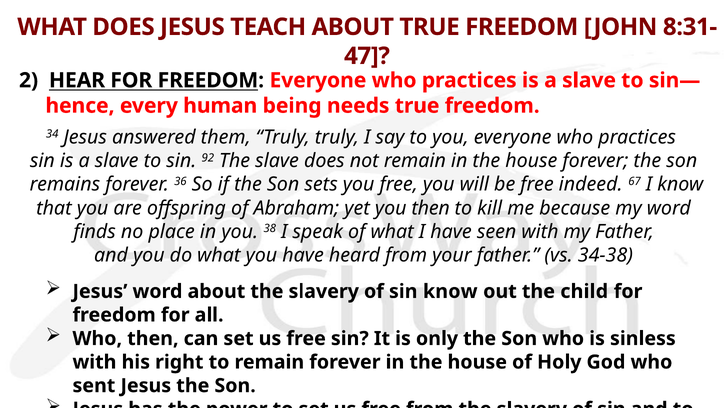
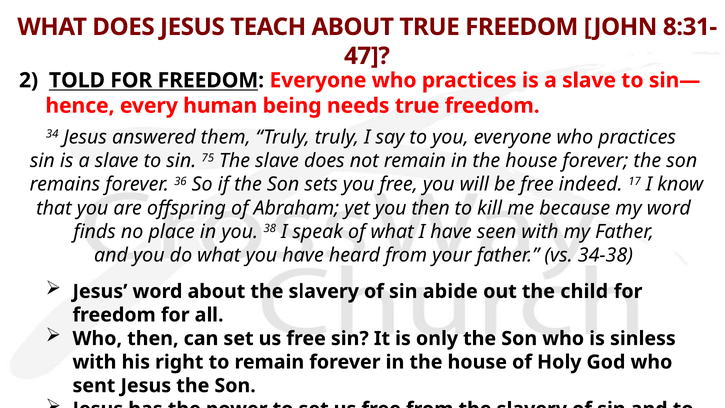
HEAR: HEAR -> TOLD
92: 92 -> 75
67: 67 -> 17
sin know: know -> abide
